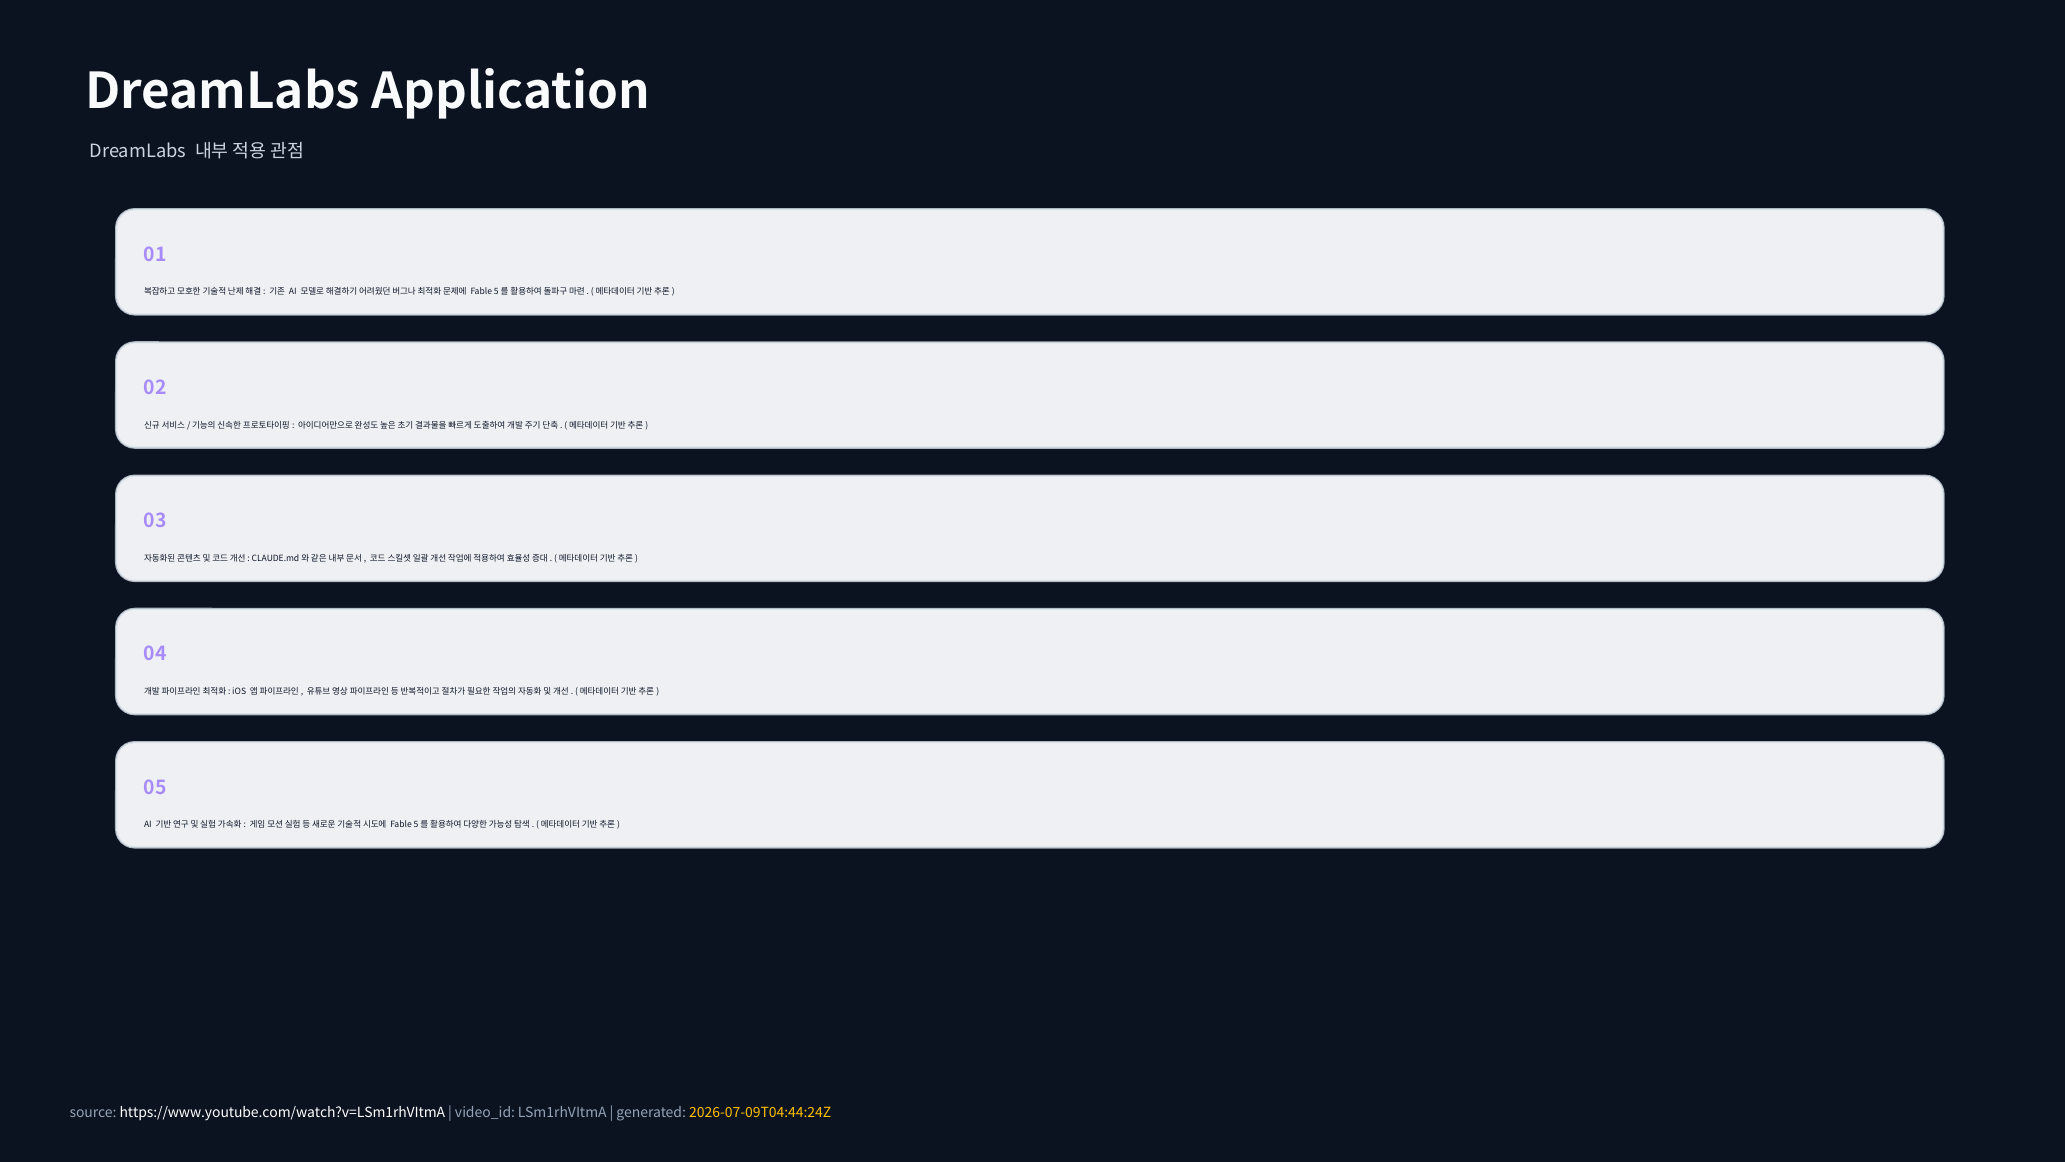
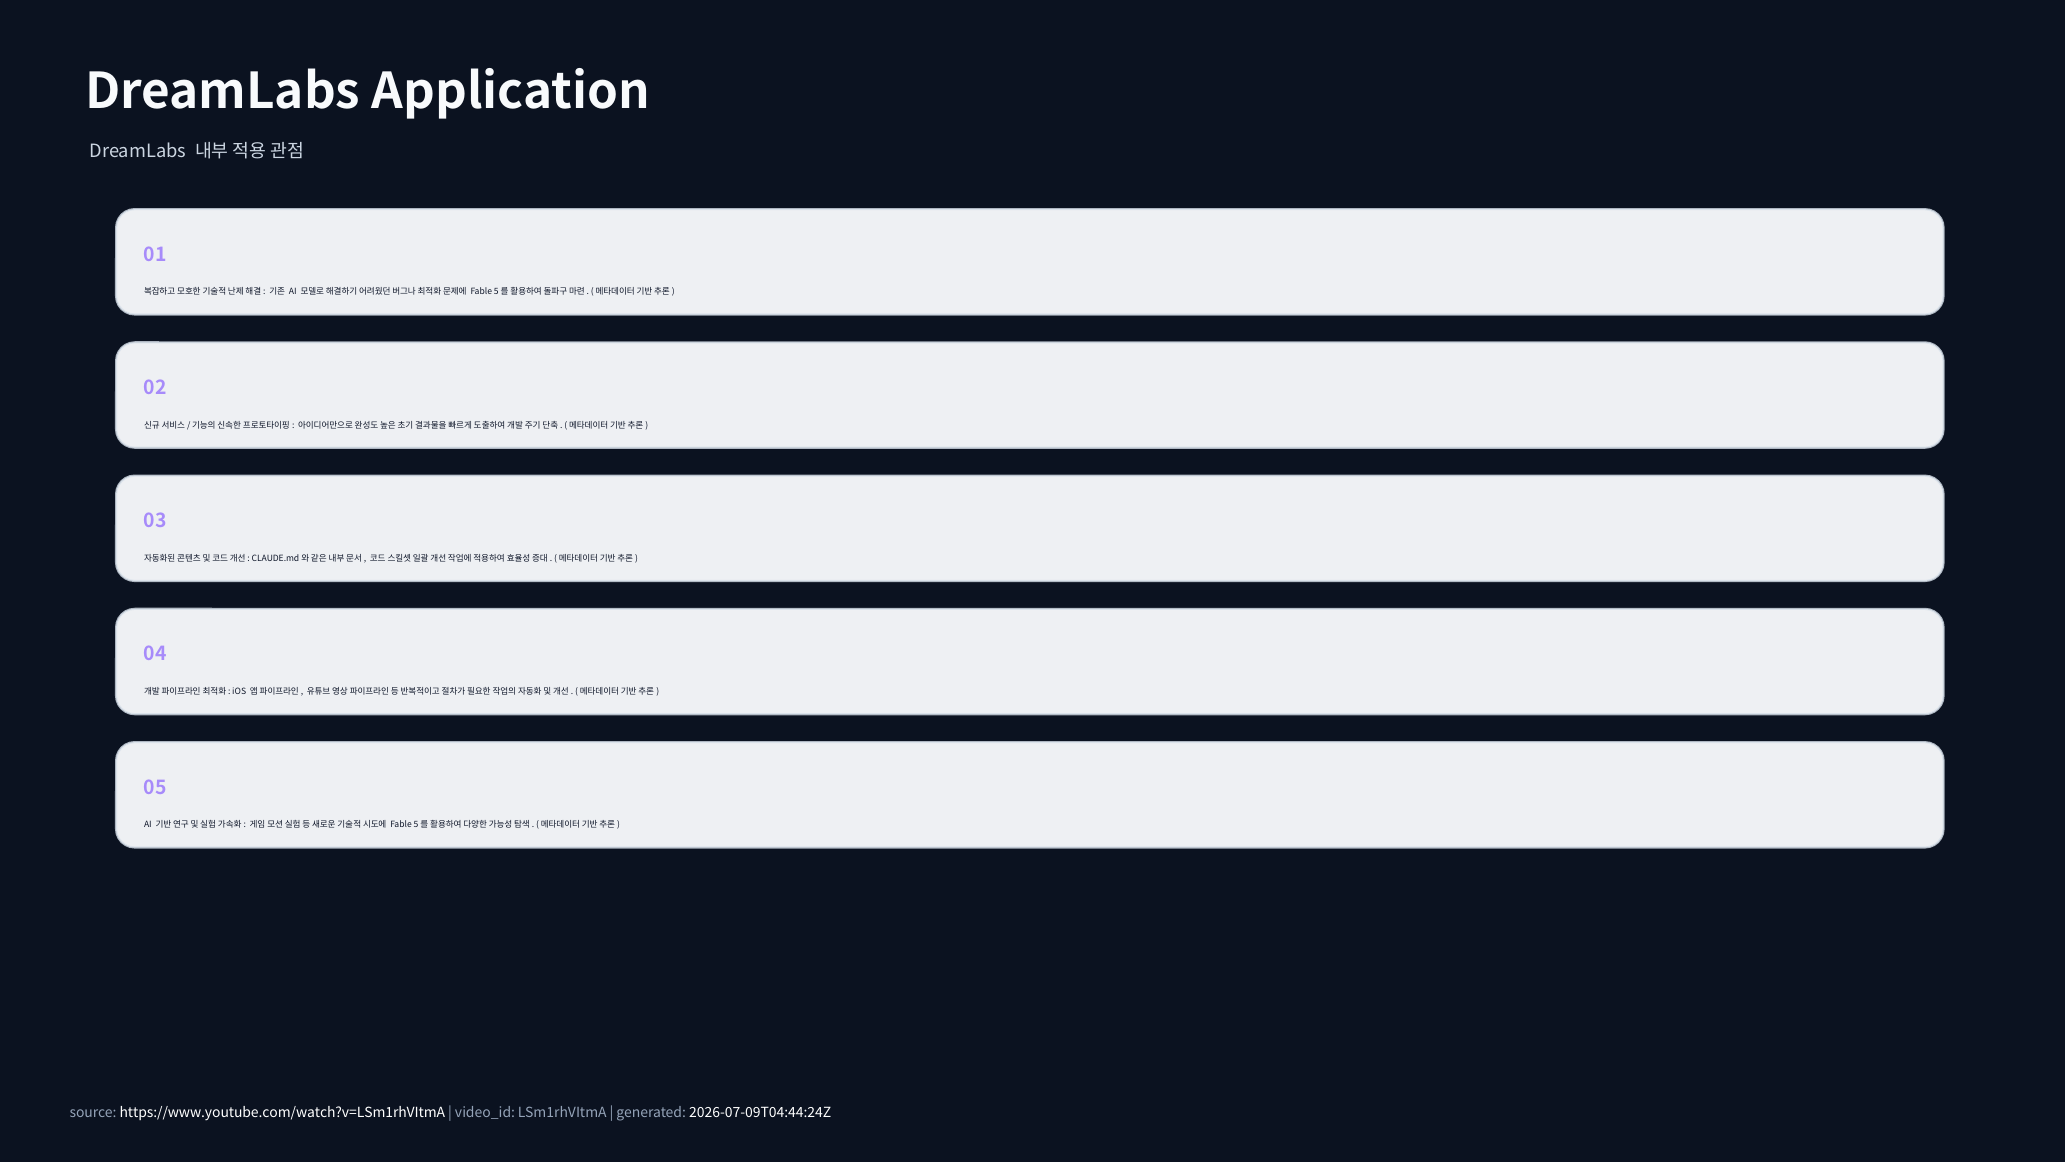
2026-07-09T04:44:24Z colour: yellow -> white
